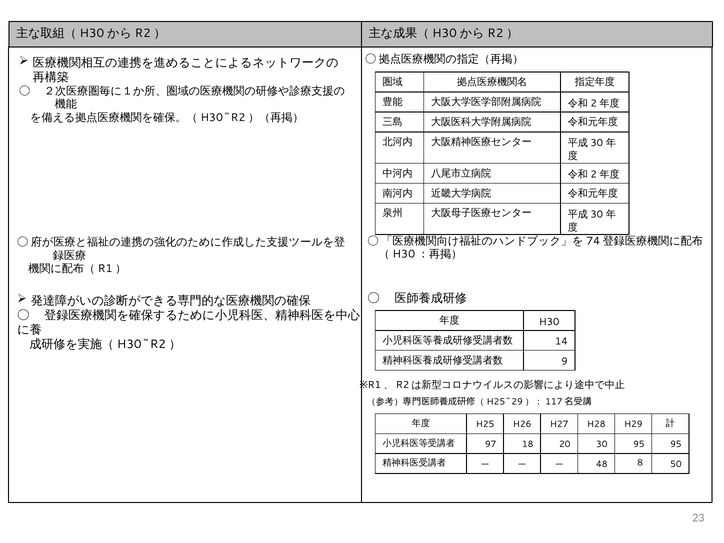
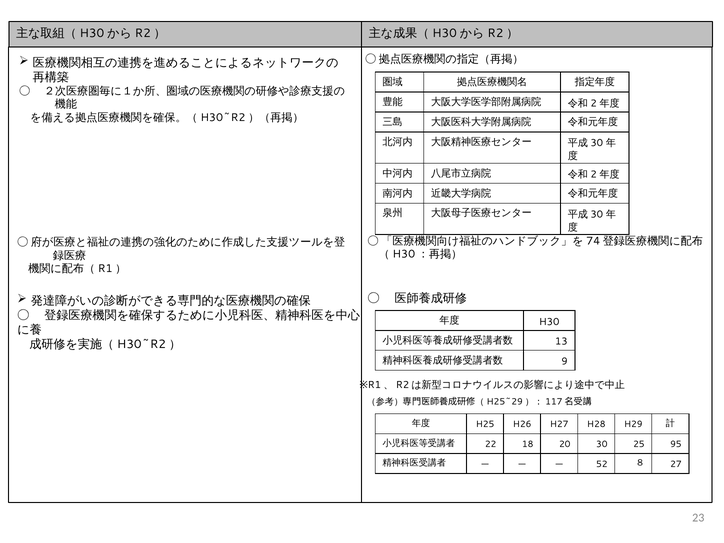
14: 14 -> 13
97: 97 -> 22
30 95: 95 -> 25
48: 48 -> 52
50: 50 -> 27
